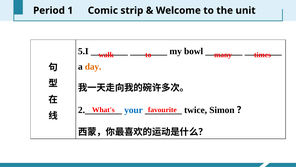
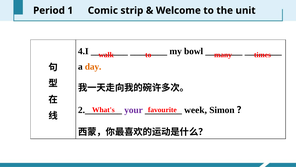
5.I: 5.I -> 4.I
your colour: blue -> purple
twice: twice -> week
